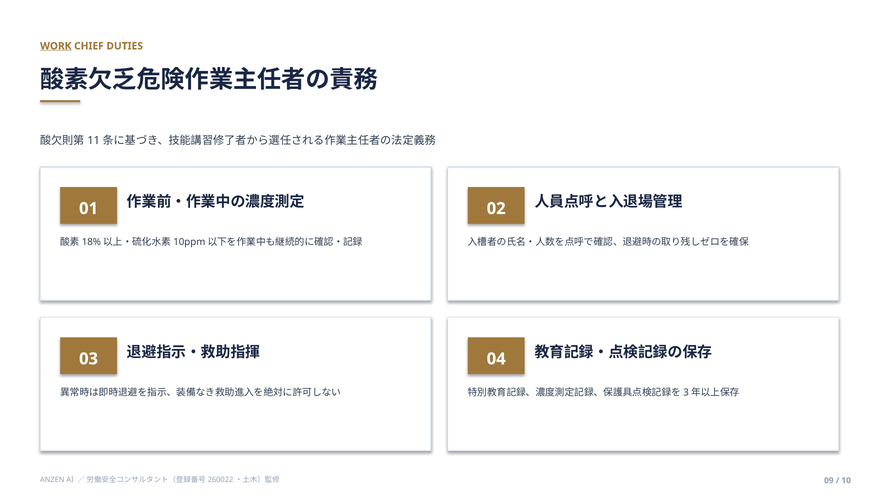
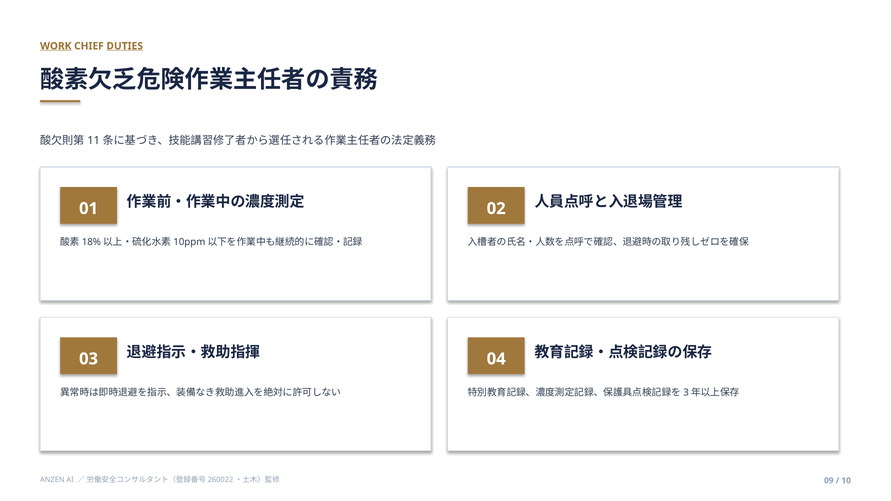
DUTIES underline: none -> present
